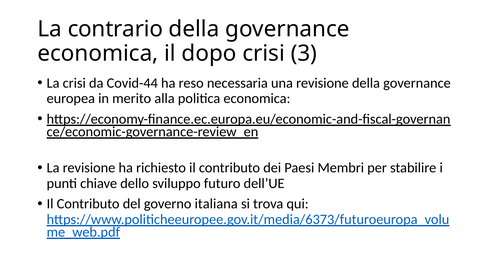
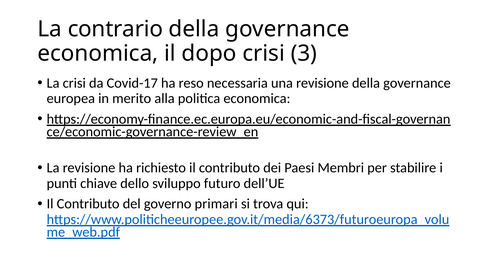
Covid-44: Covid-44 -> Covid-17
italiana: italiana -> primari
